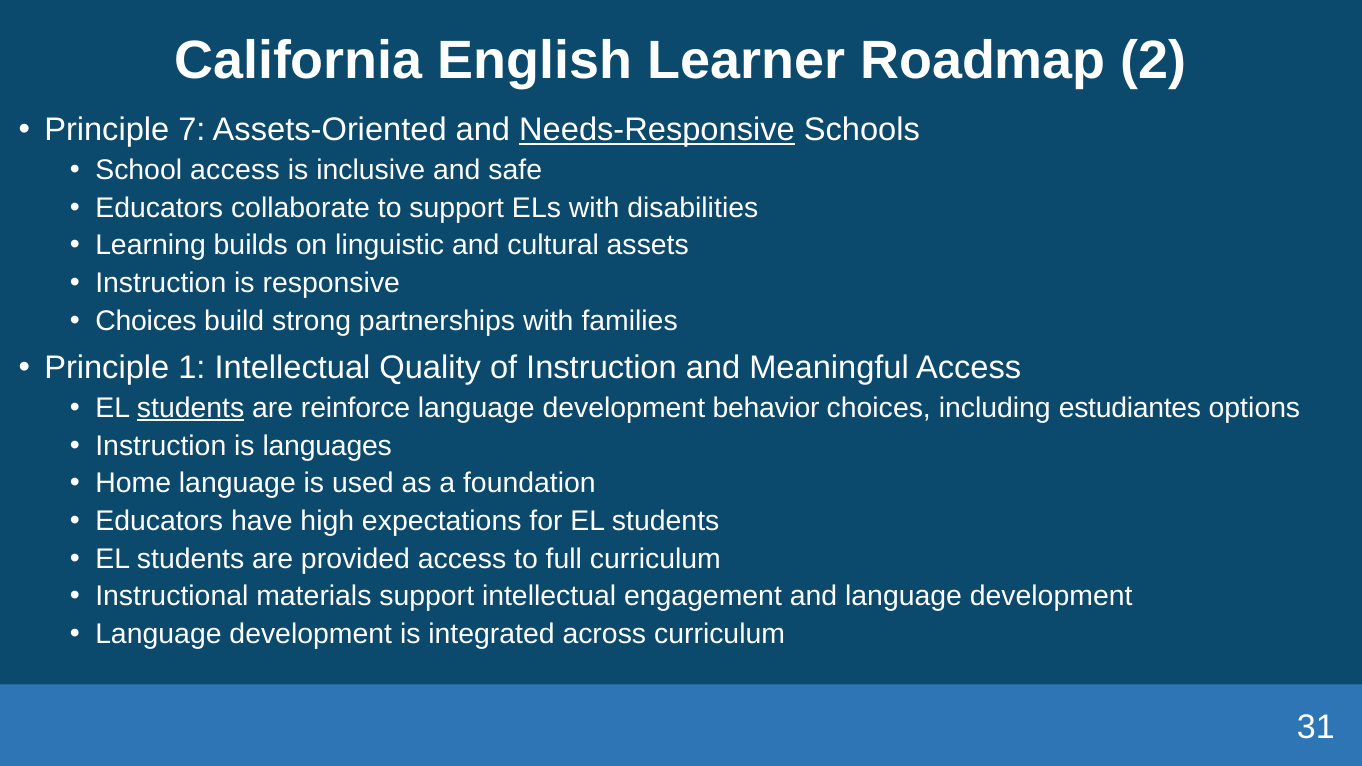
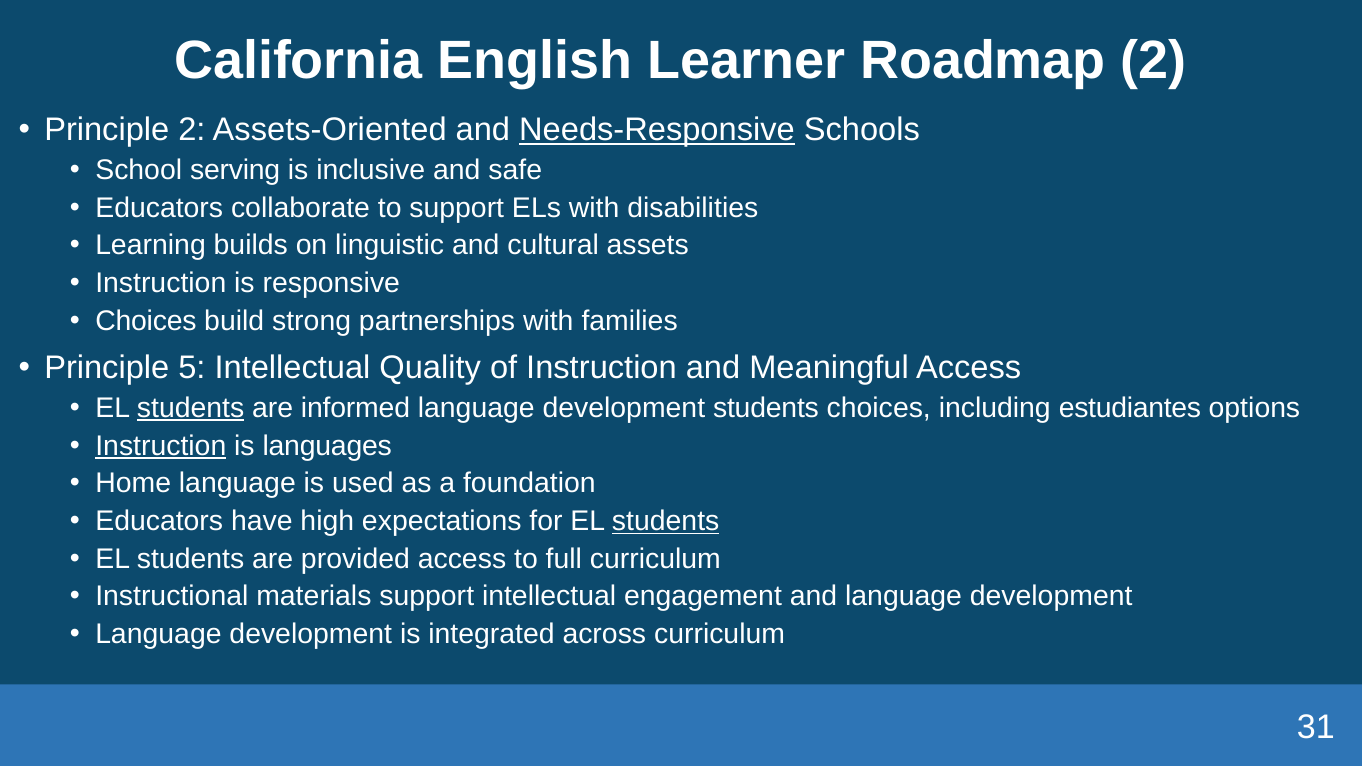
Principle 7: 7 -> 2
School access: access -> serving
1: 1 -> 5
reinforce: reinforce -> informed
development behavior: behavior -> students
Instruction at (161, 446) underline: none -> present
students at (666, 521) underline: none -> present
